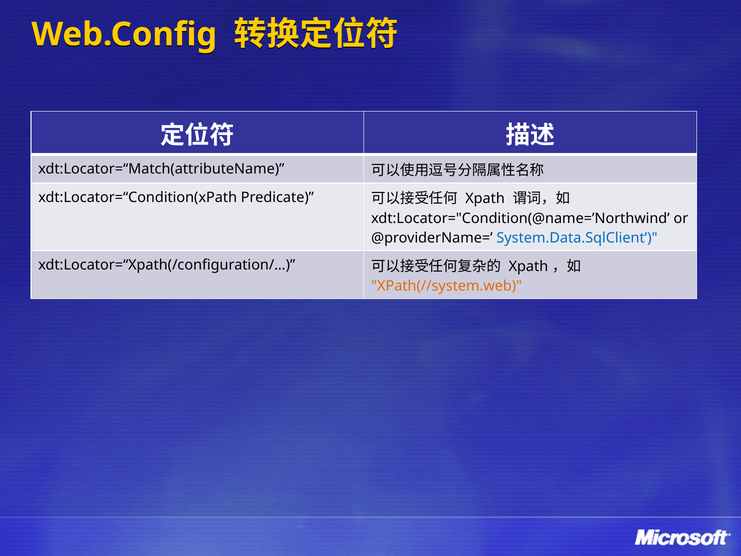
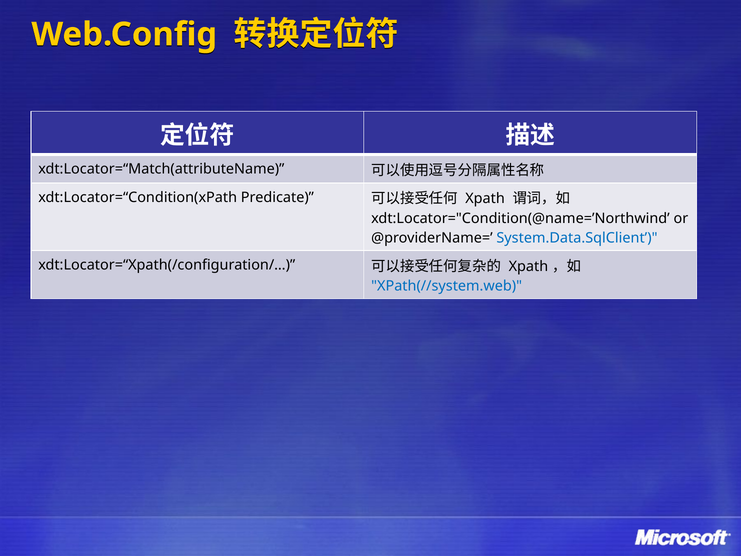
XPath(//system.web colour: orange -> blue
